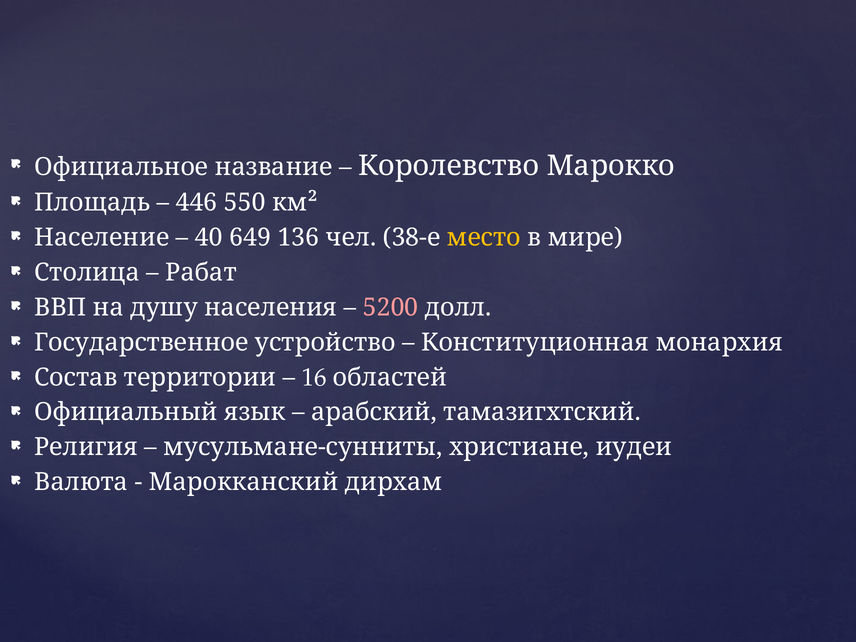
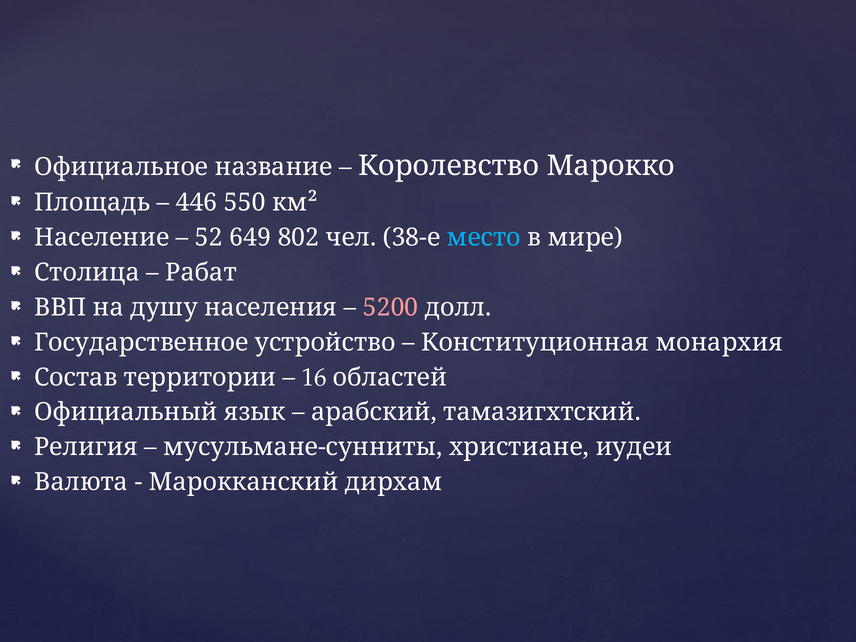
40: 40 -> 52
136: 136 -> 802
место colour: yellow -> light blue
